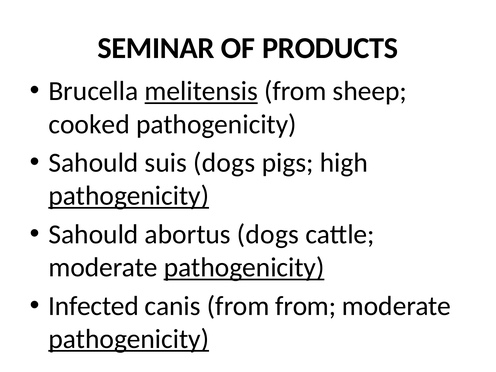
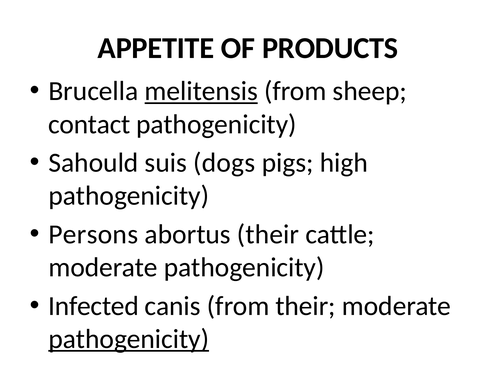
SEMINAR: SEMINAR -> APPETITE
cooked: cooked -> contact
pathogenicity at (129, 196) underline: present -> none
Sahould at (93, 234): Sahould -> Persons
abortus dogs: dogs -> their
pathogenicity at (244, 268) underline: present -> none
from from: from -> their
